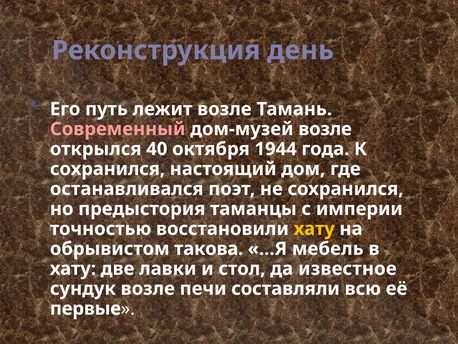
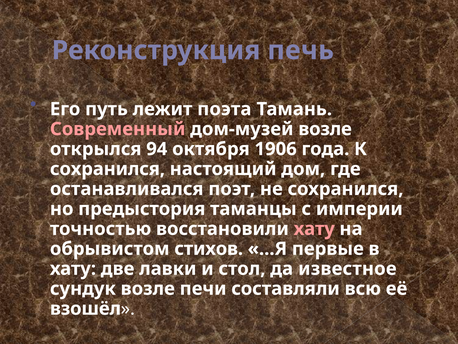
день: день -> печь
лежит возле: возле -> поэта
40: 40 -> 94
1944: 1944 -> 1906
хату at (314, 229) colour: yellow -> pink
такова: такова -> стихов
мебель: мебель -> первые
первые: первые -> взошёл
